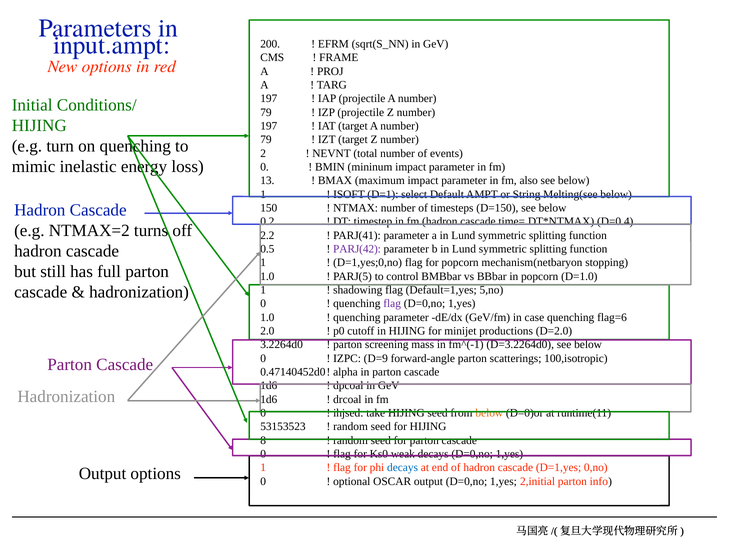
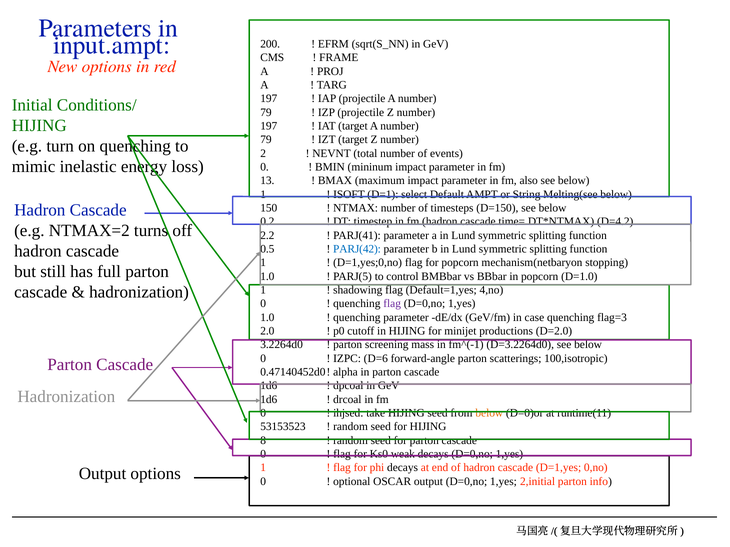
D=0.4: D=0.4 -> D=4.2
PARJ(42 colour: purple -> blue
5,no: 5,no -> 4,no
flag=6: flag=6 -> flag=3
D=9: D=9 -> D=6
decays at (403, 468) colour: blue -> black
